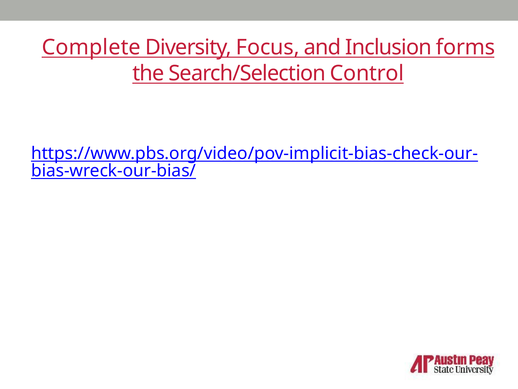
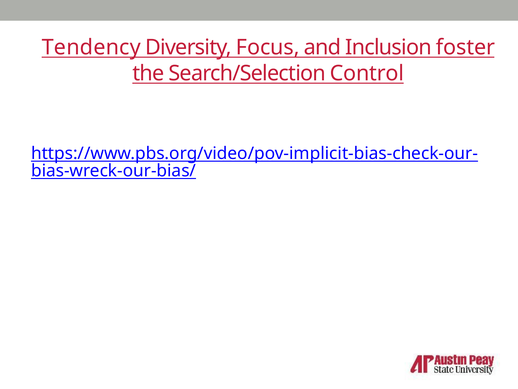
Complete: Complete -> Tendency
forms: forms -> foster
